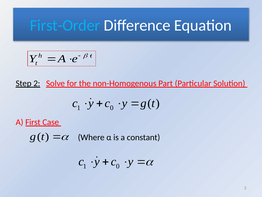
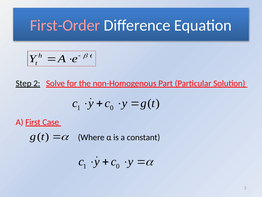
First-Order colour: light blue -> pink
